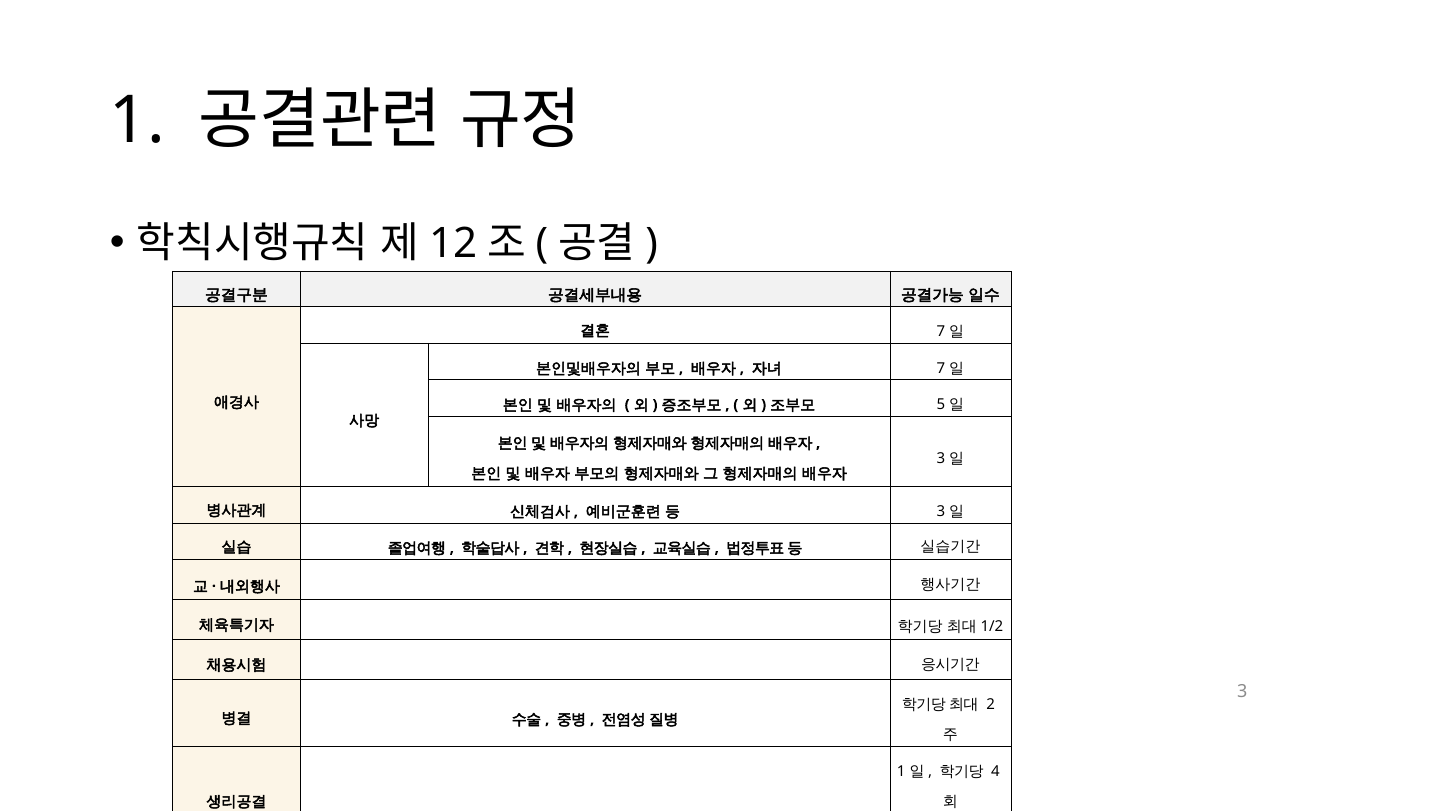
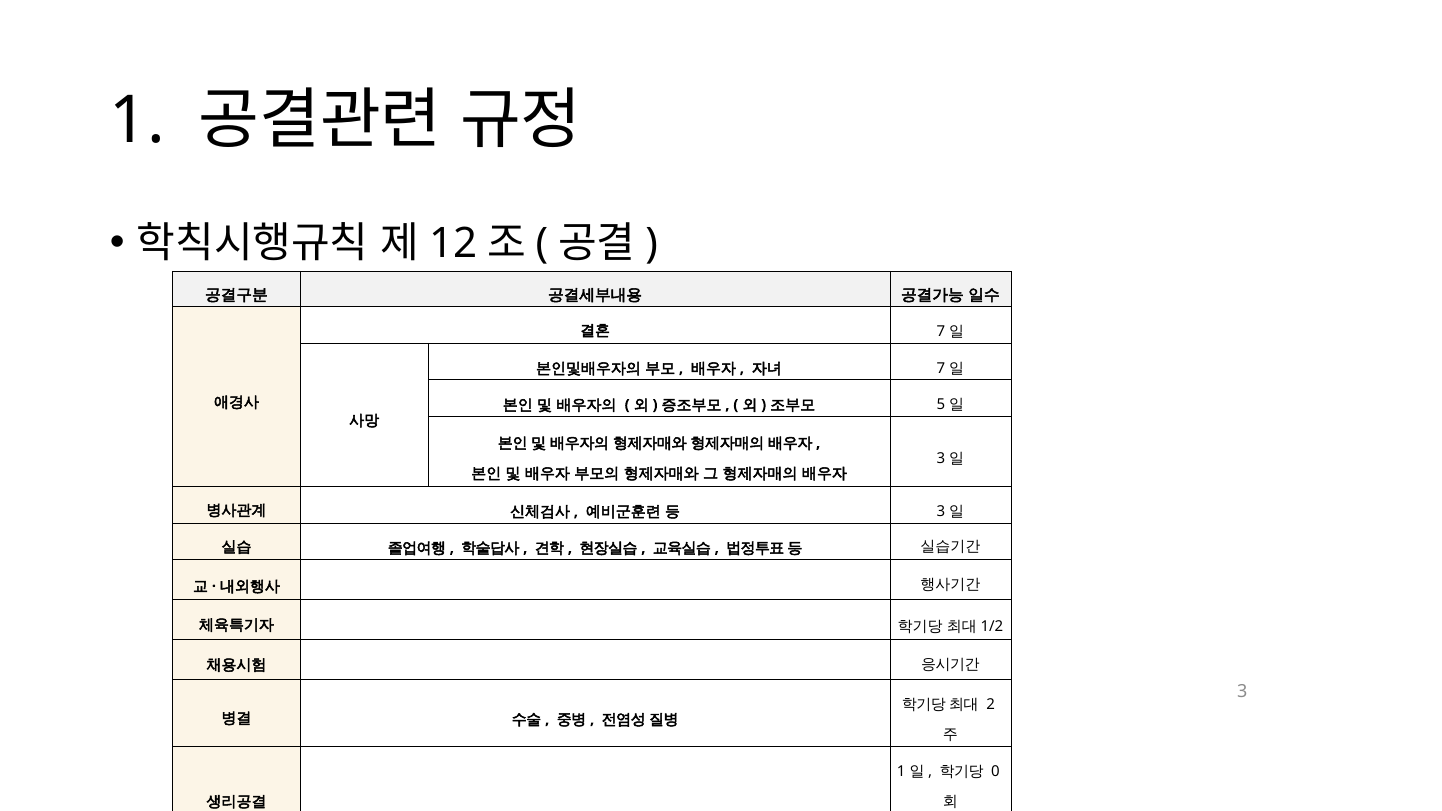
4: 4 -> 0
